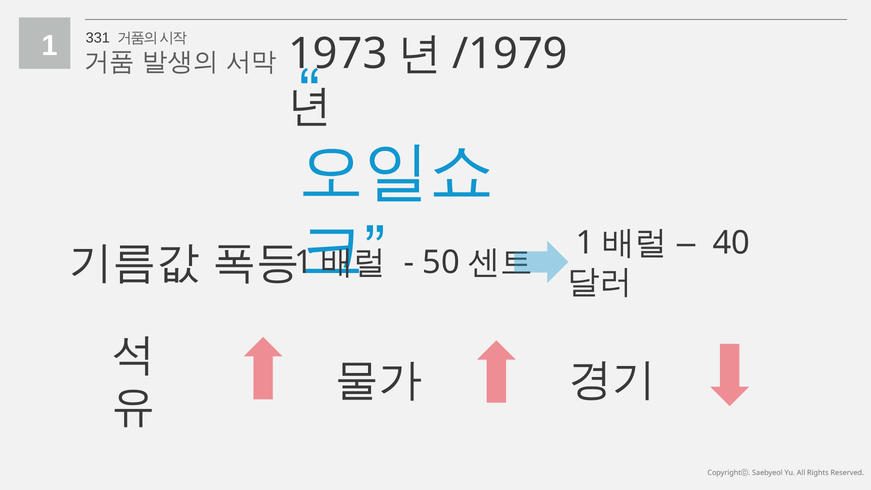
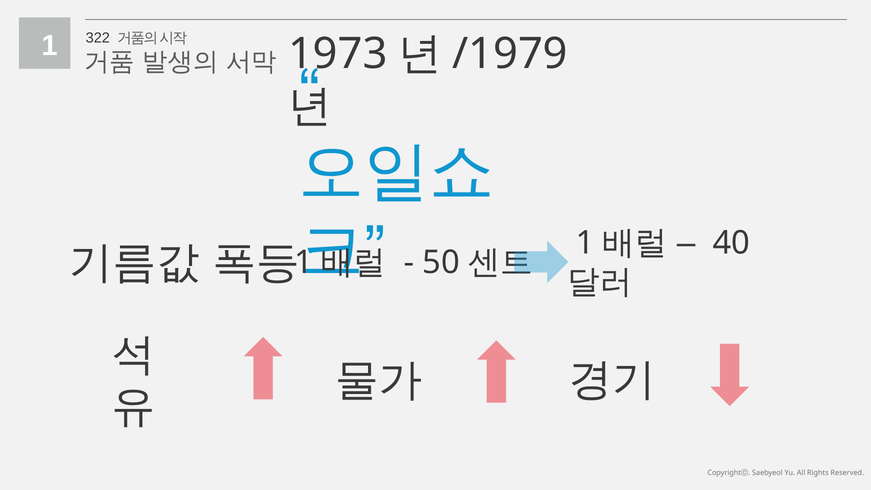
331: 331 -> 322
